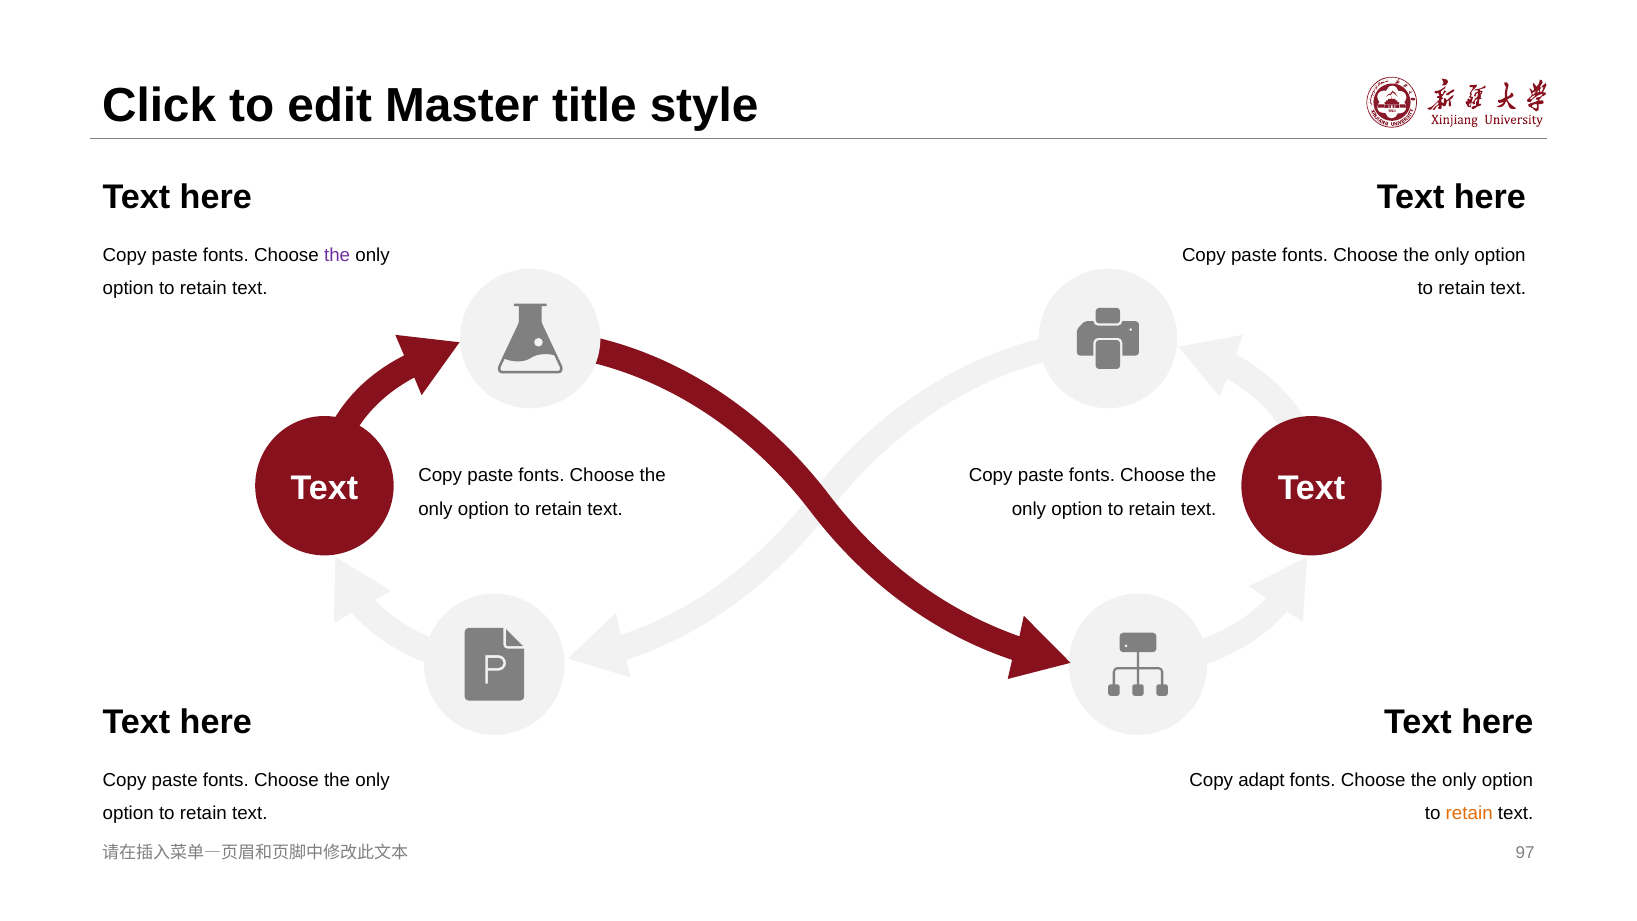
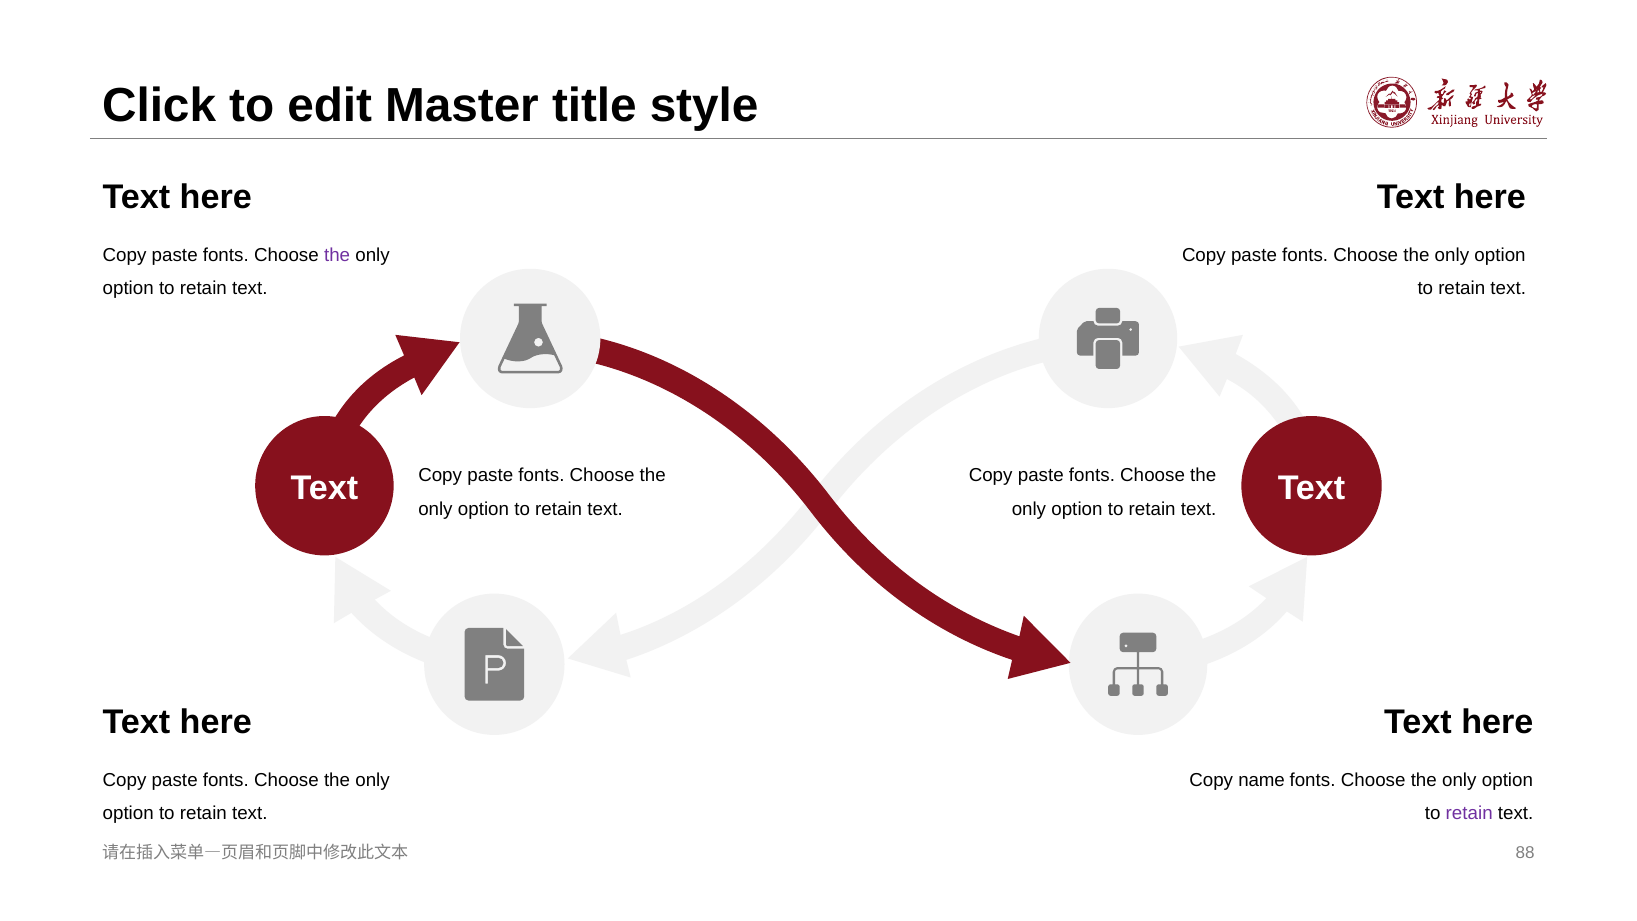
adapt: adapt -> name
retain at (1469, 814) colour: orange -> purple
97: 97 -> 88
